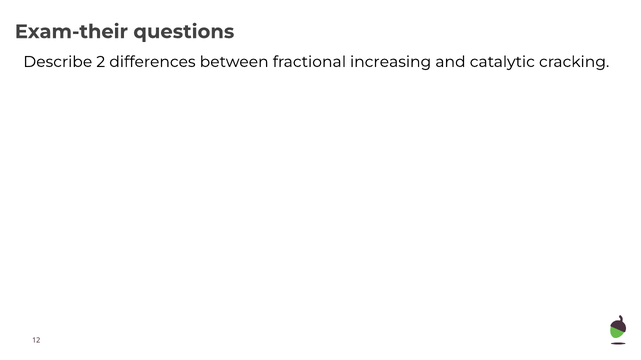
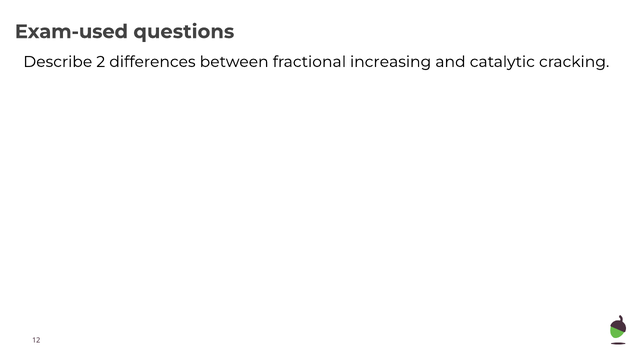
Exam-their: Exam-their -> Exam-used
